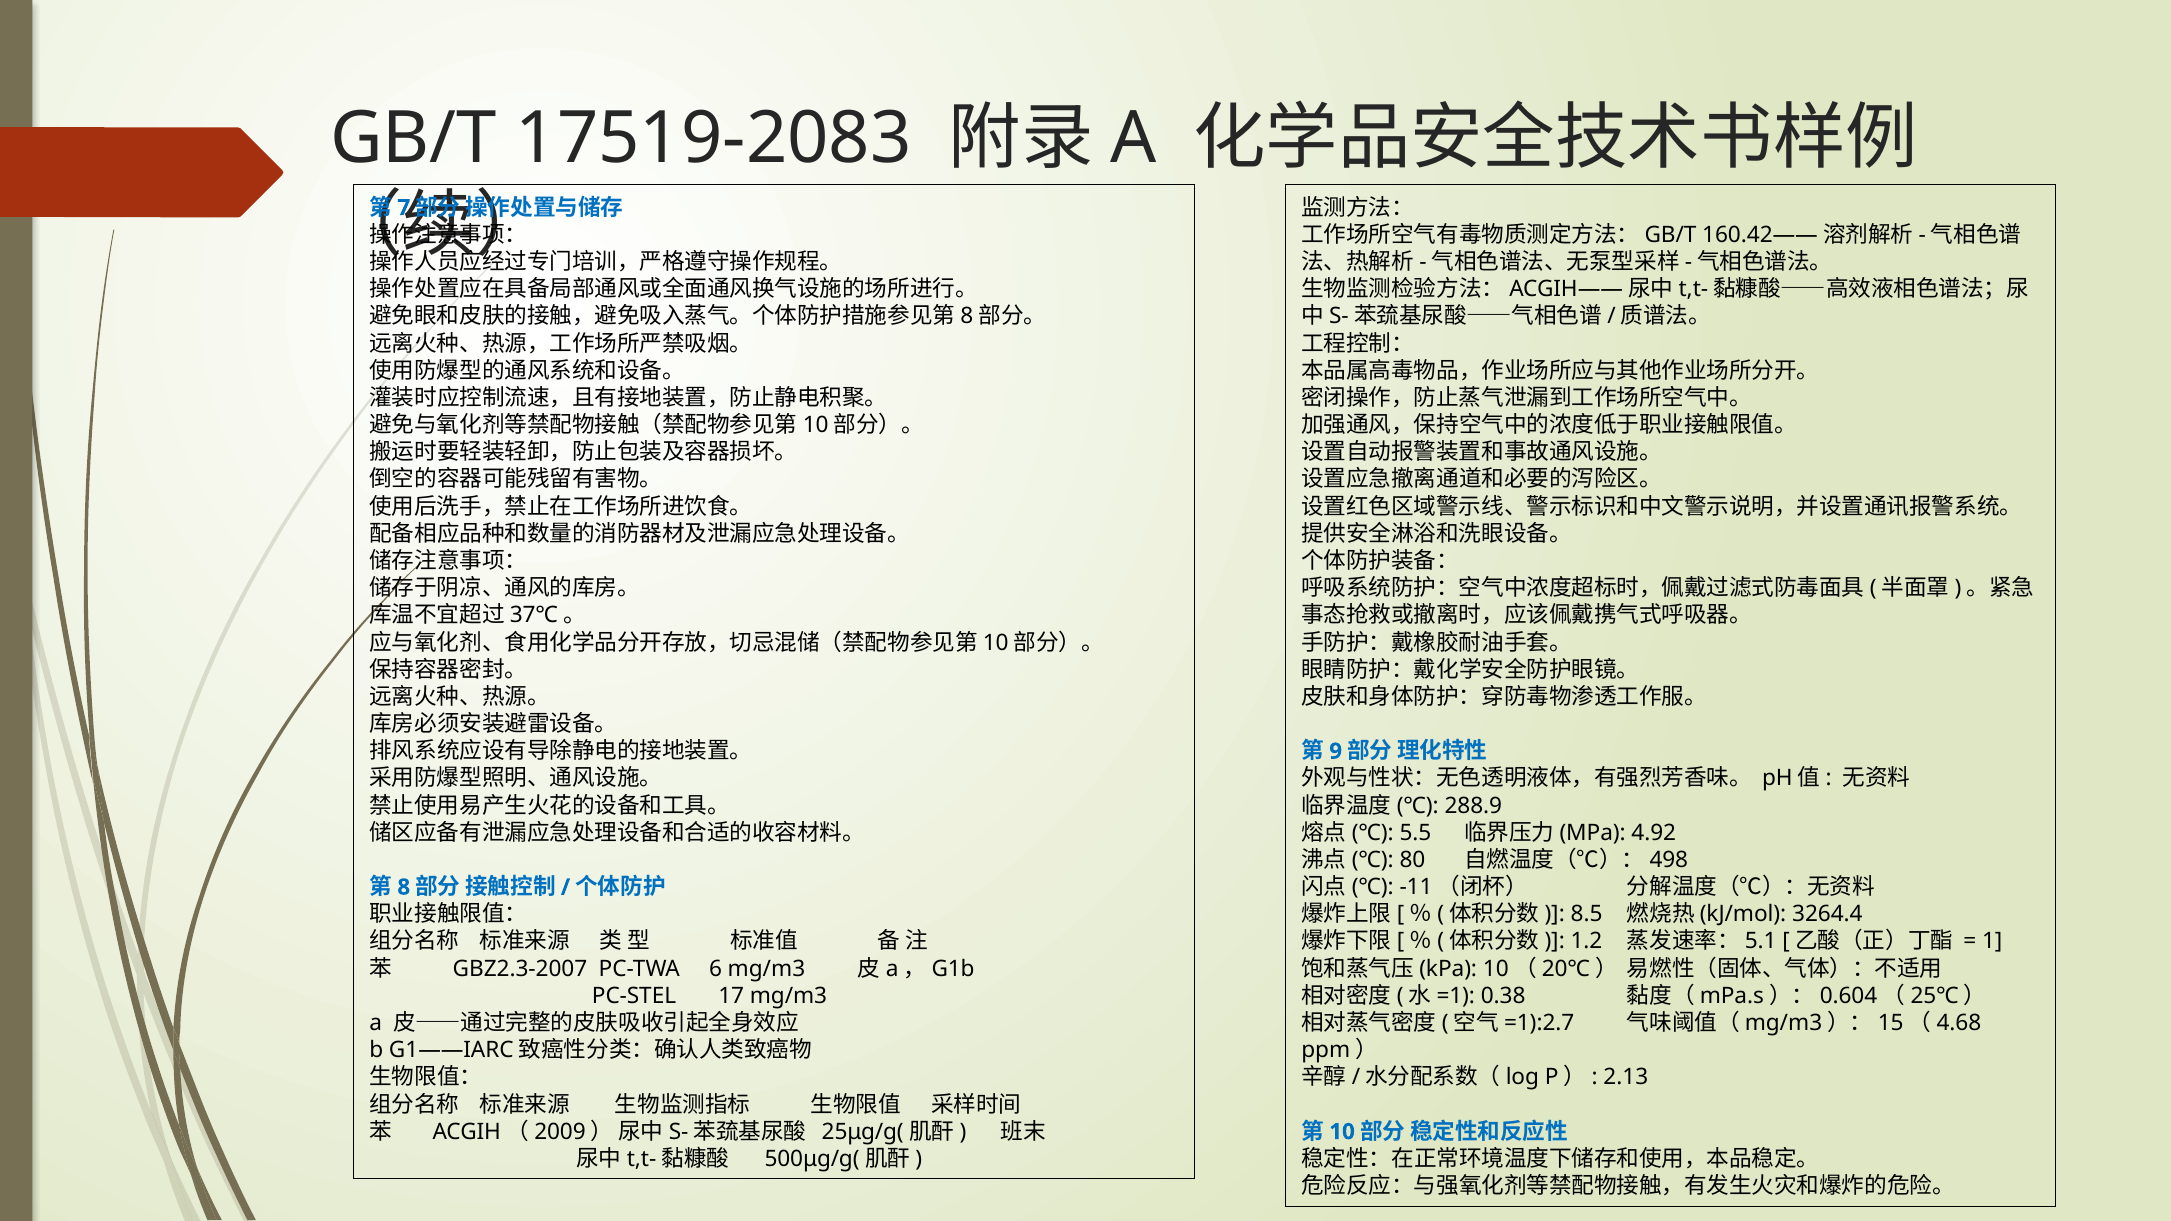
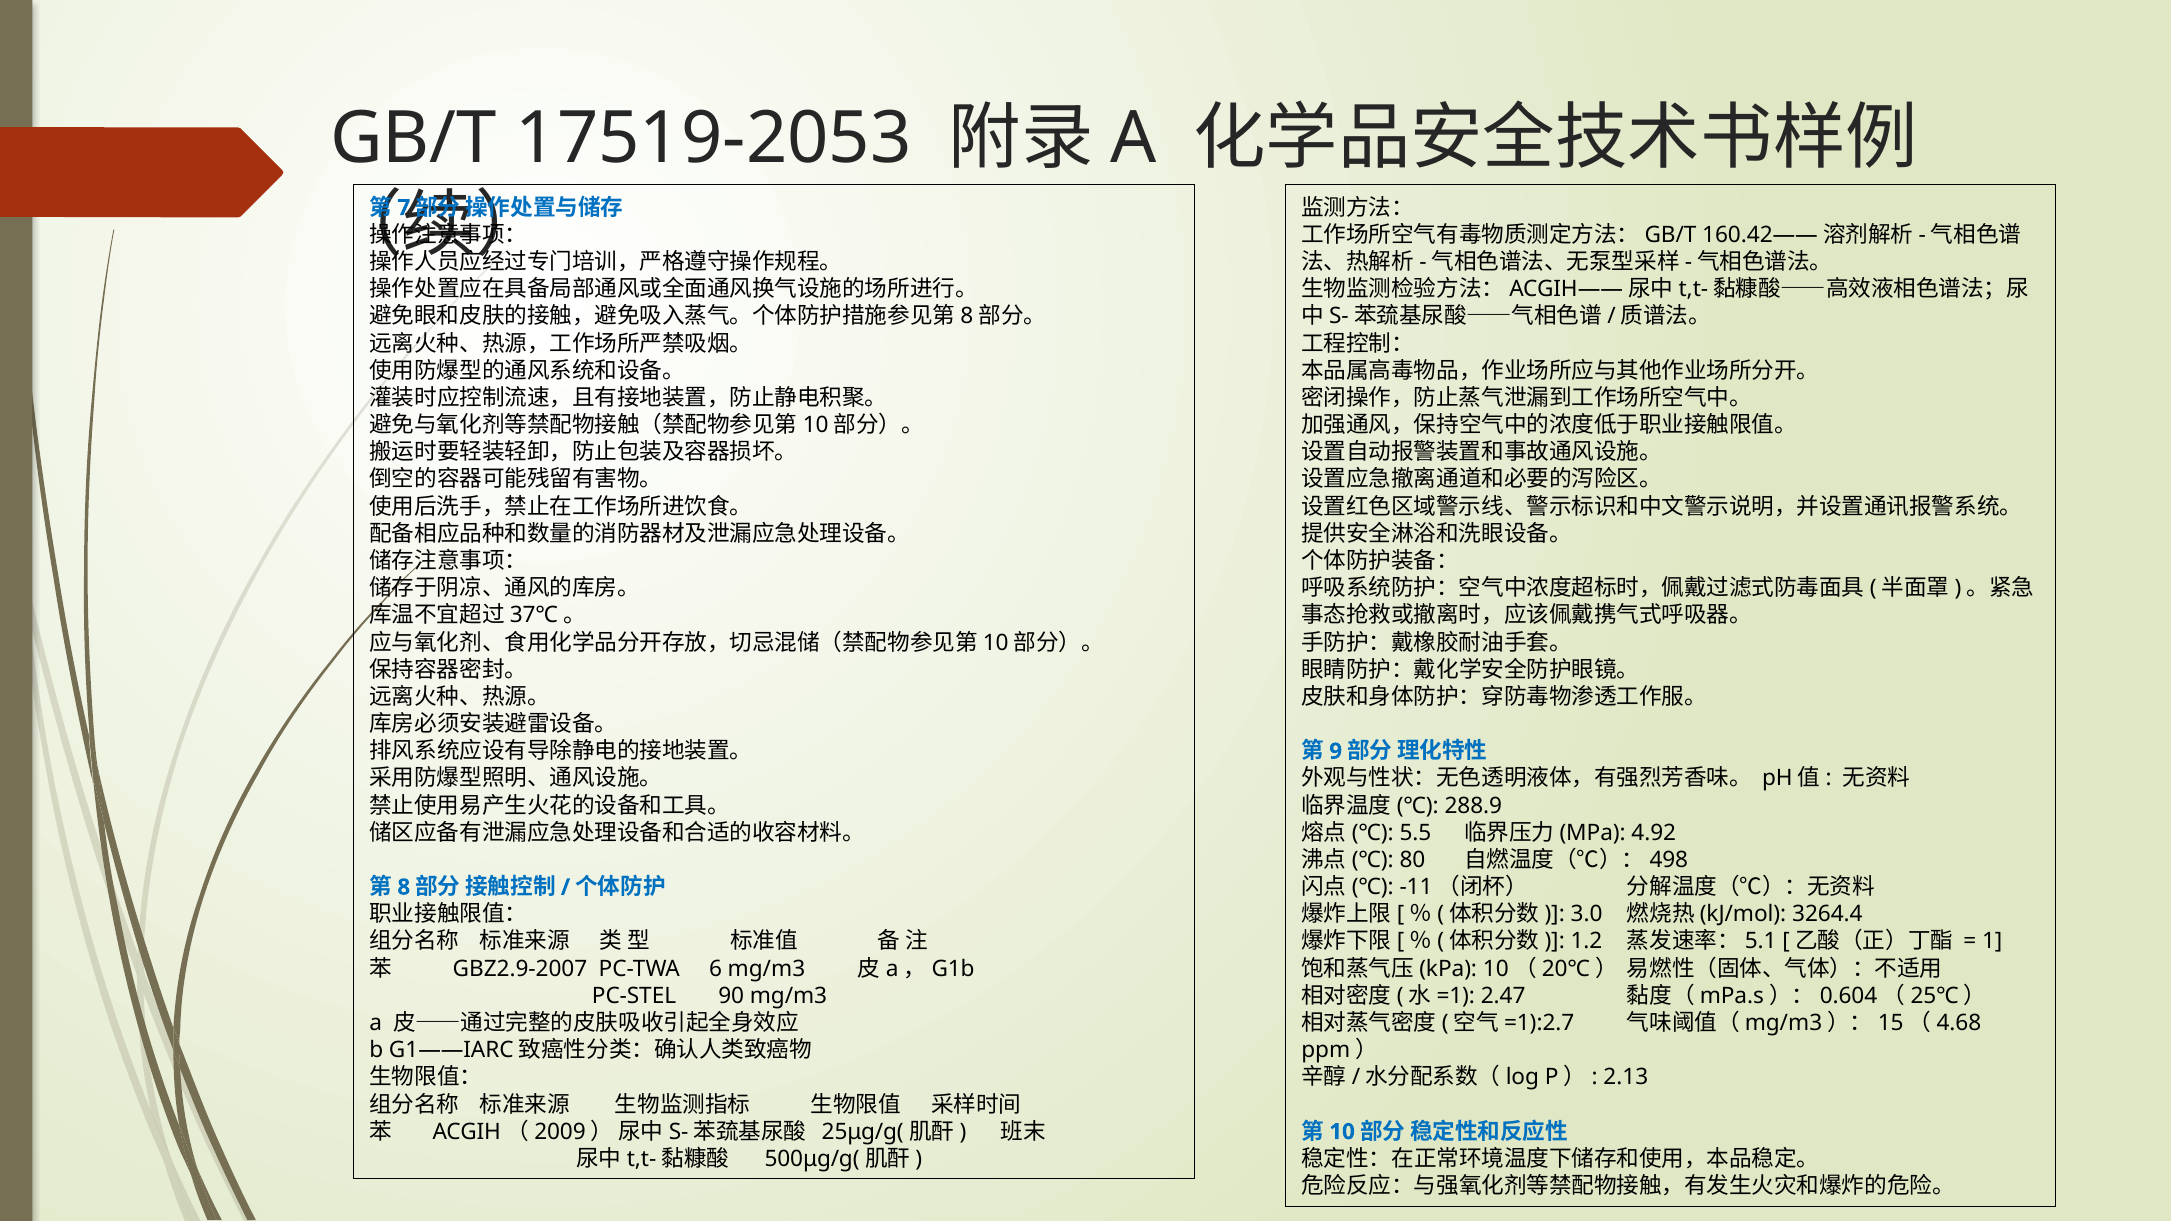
17519-2083: 17519-2083 -> 17519-2053
8.5: 8.5 -> 3.0
GBZ2.3-2007: GBZ2.3-2007 -> GBZ2.9-2007
0.38: 0.38 -> 2.47
17: 17 -> 90
